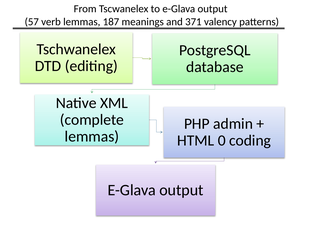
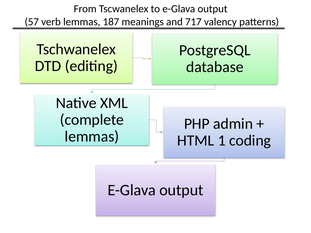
371: 371 -> 717
0: 0 -> 1
